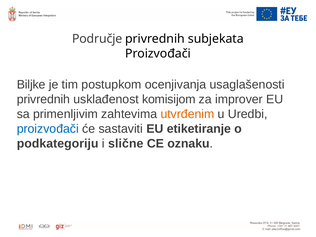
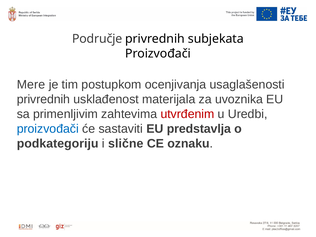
Biljke: Biljke -> Mere
komisijom: komisijom -> materijala
improver: improver -> uvoznika
utvrđenim colour: orange -> red
etiketiranje: etiketiranje -> predstavlja
